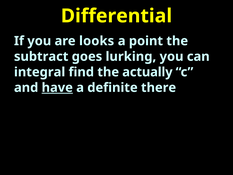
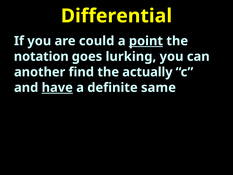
looks: looks -> could
point underline: none -> present
subtract: subtract -> notation
integral: integral -> another
there: there -> same
